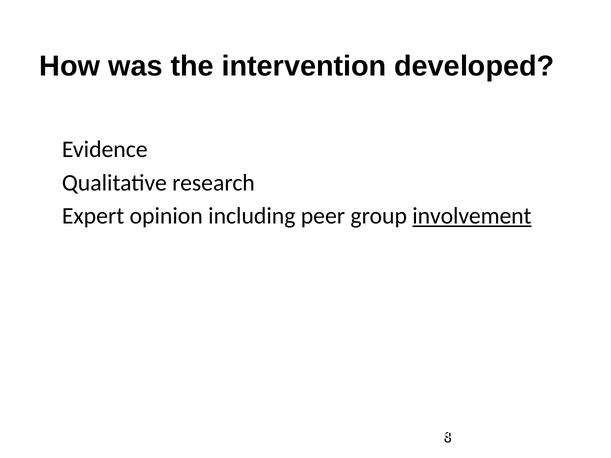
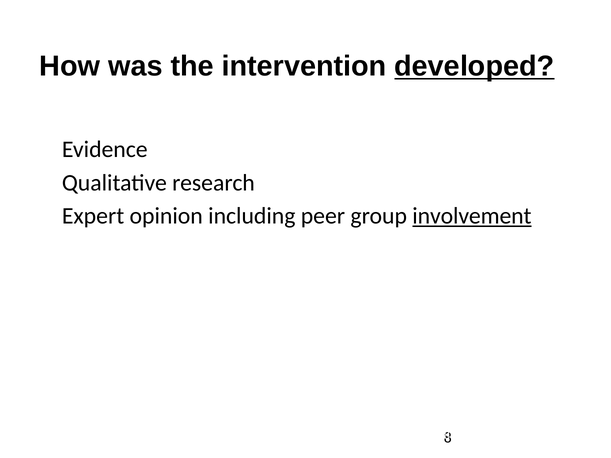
developed underline: none -> present
